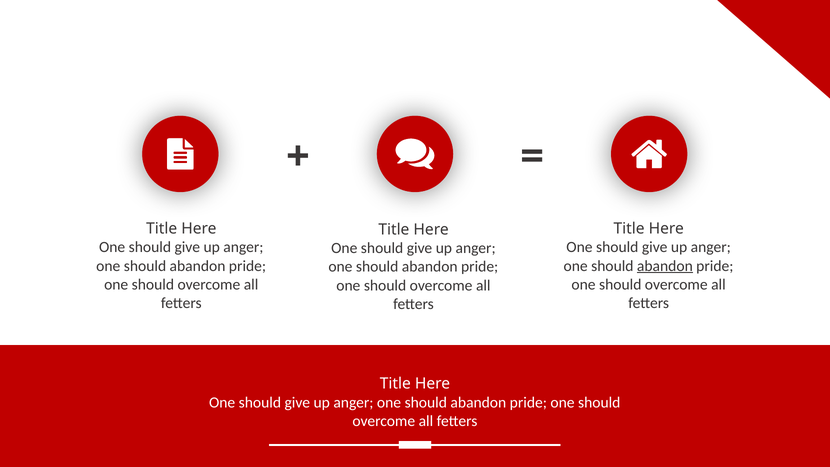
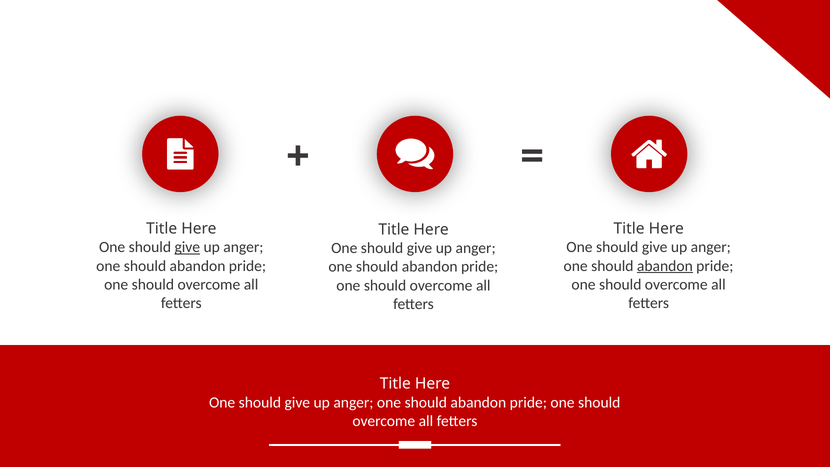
give at (187, 247) underline: none -> present
